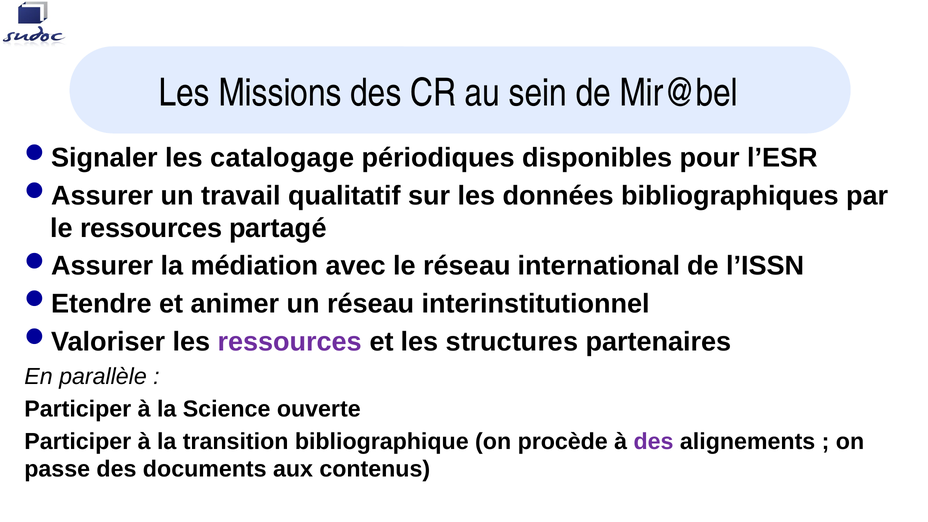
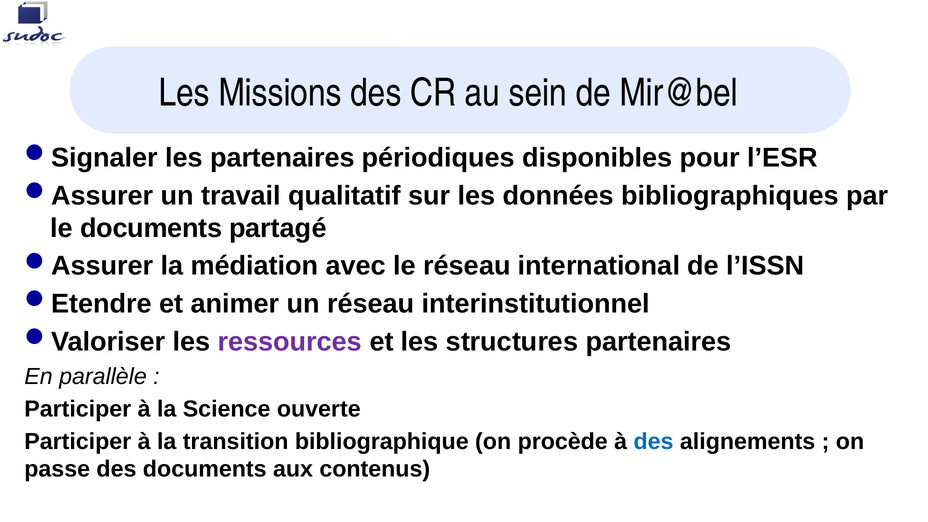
les catalogage: catalogage -> partenaires
le ressources: ressources -> documents
des at (654, 441) colour: purple -> blue
